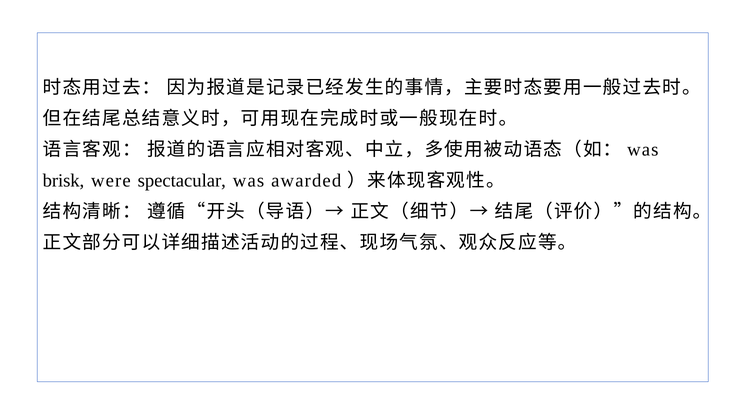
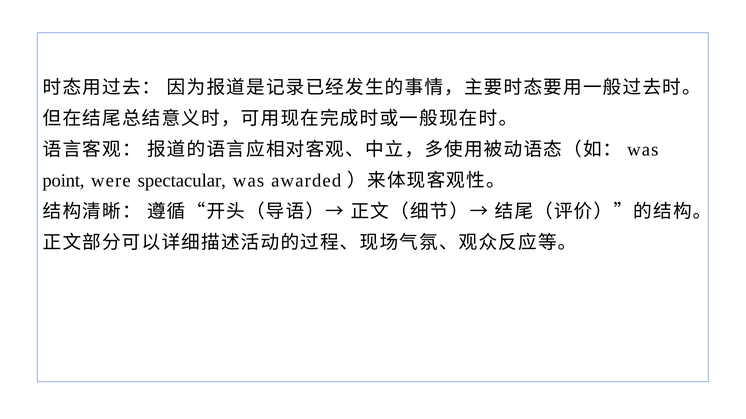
brisk: brisk -> point
